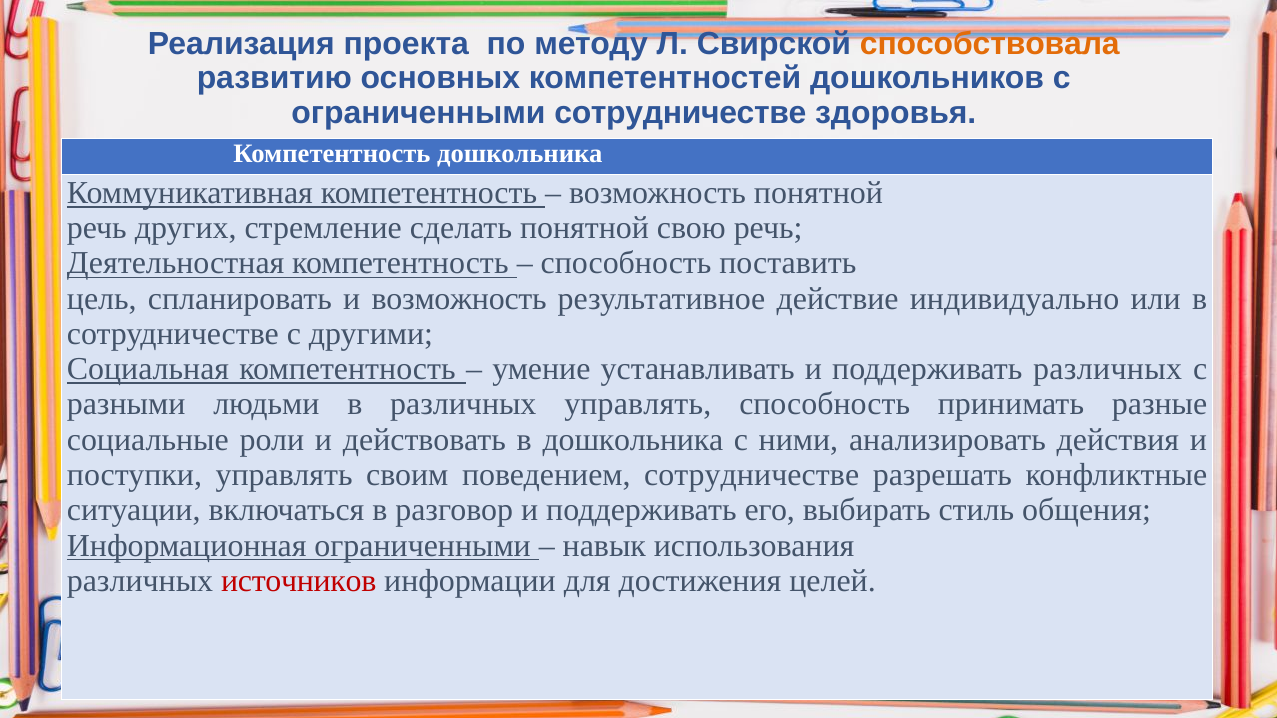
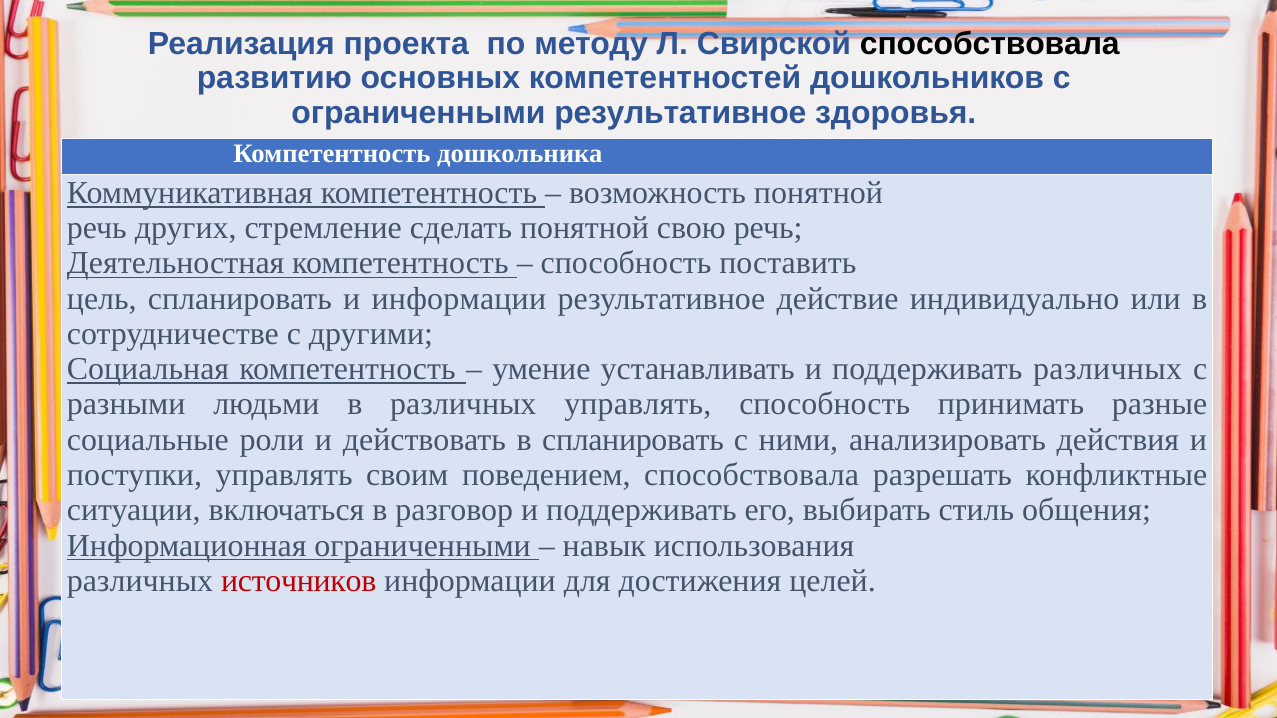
способствовала at (990, 44) colour: orange -> black
ограниченными сотрудничестве: сотрудничестве -> результативное
и возможность: возможность -> информации
в дошкольника: дошкольника -> спланировать
поведением сотрудничестве: сотрудничестве -> способствовала
